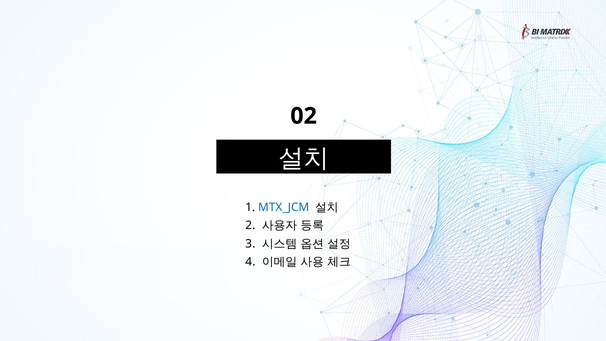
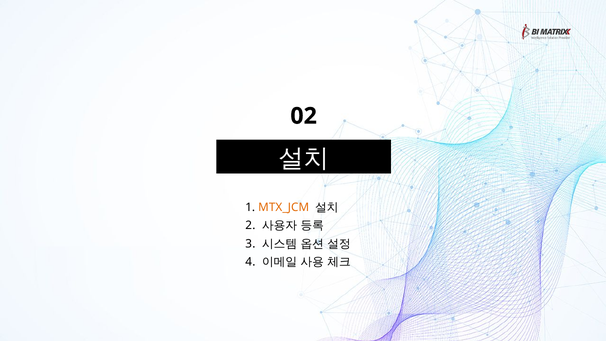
MTX_JCM colour: blue -> orange
